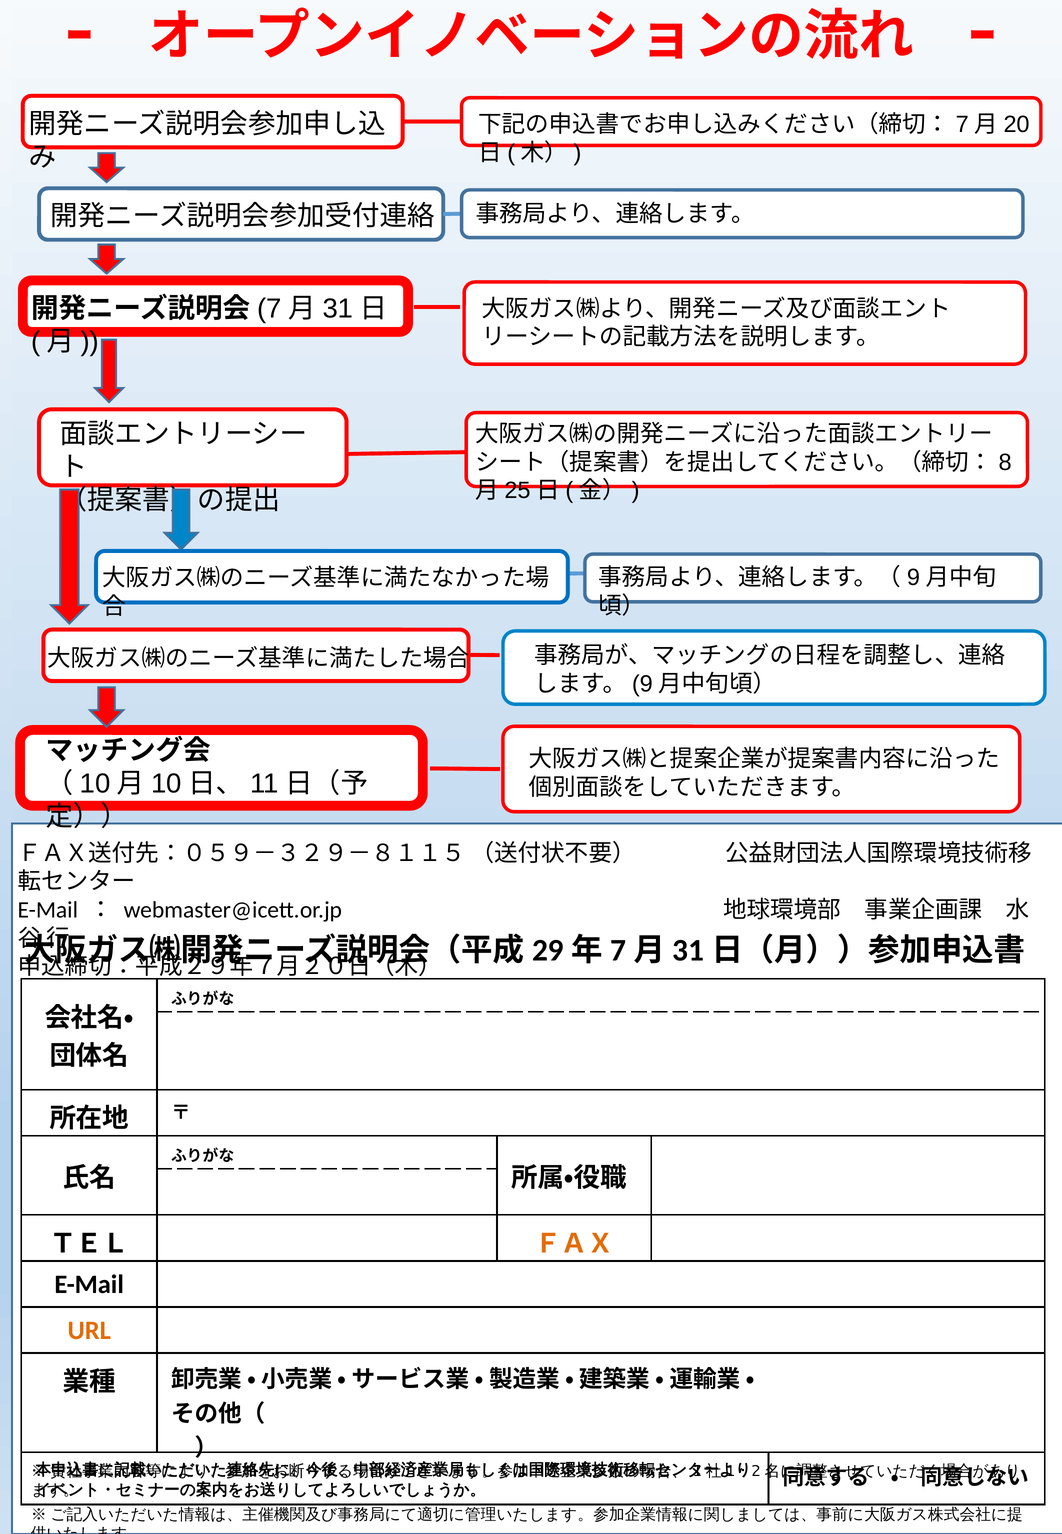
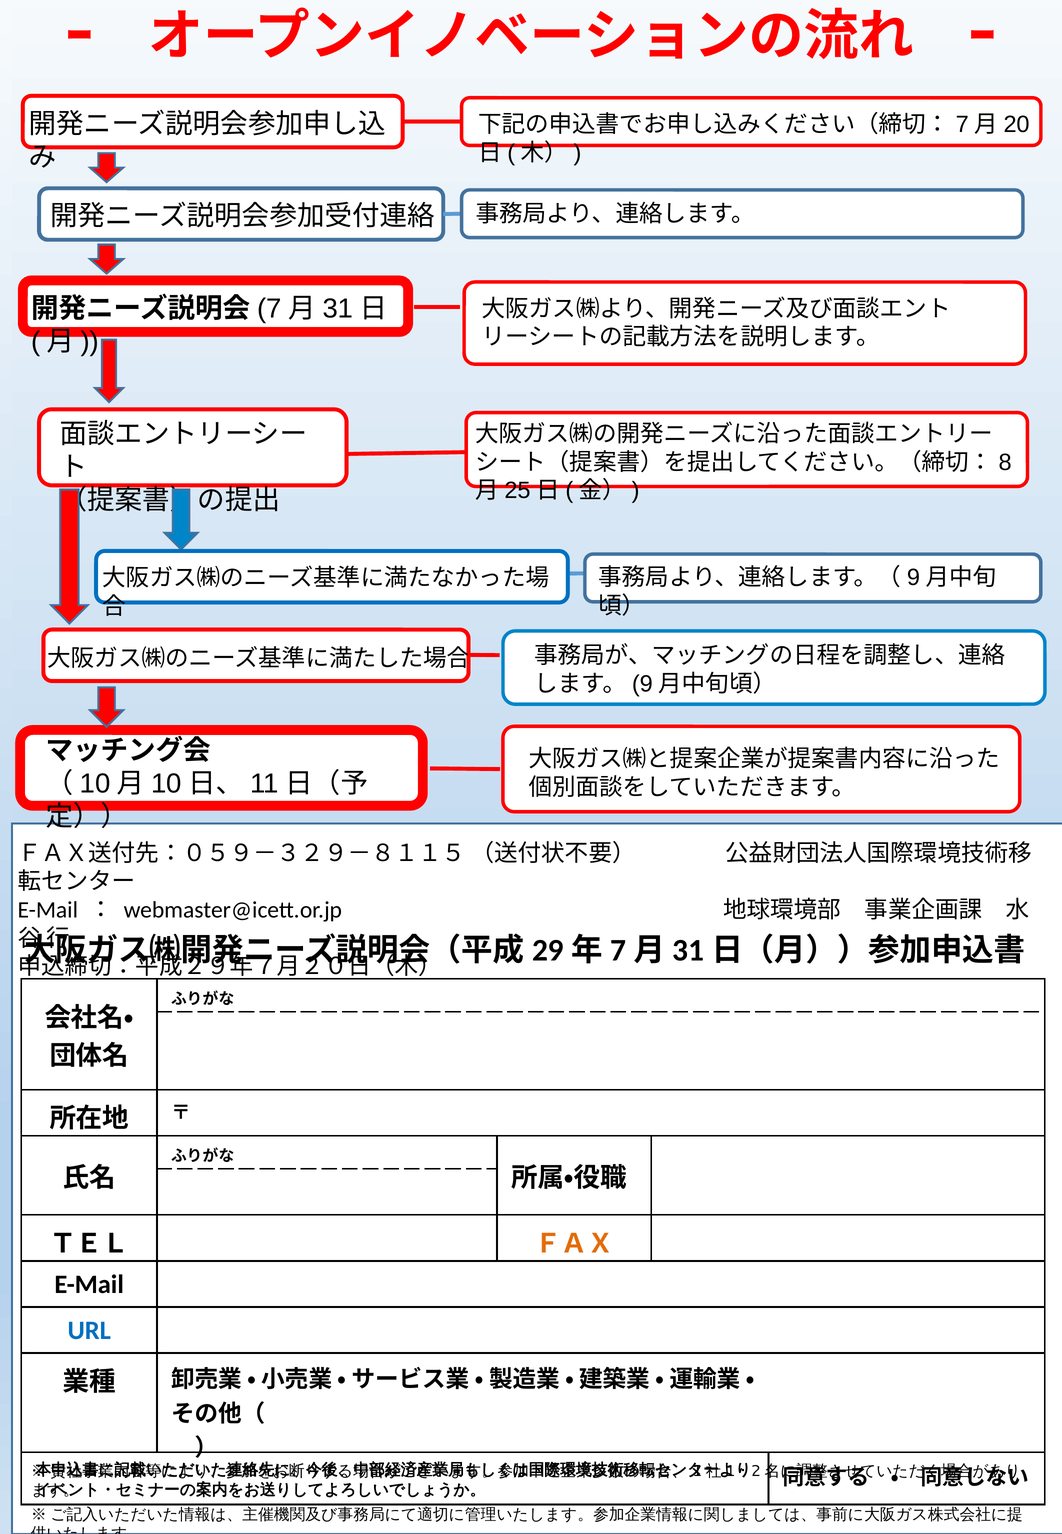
URL colour: orange -> blue
